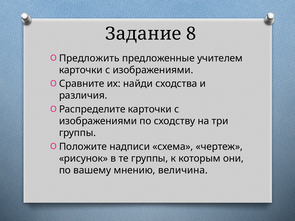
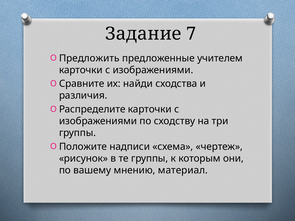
8: 8 -> 7
величина: величина -> материал
